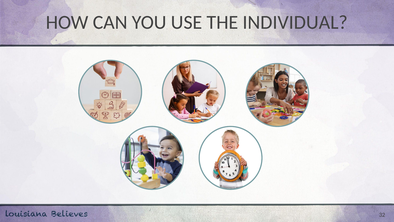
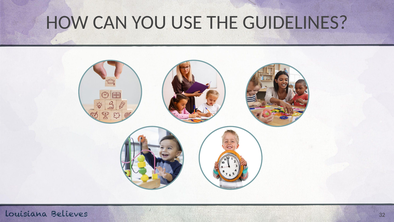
INDIVIDUAL: INDIVIDUAL -> GUIDELINES
